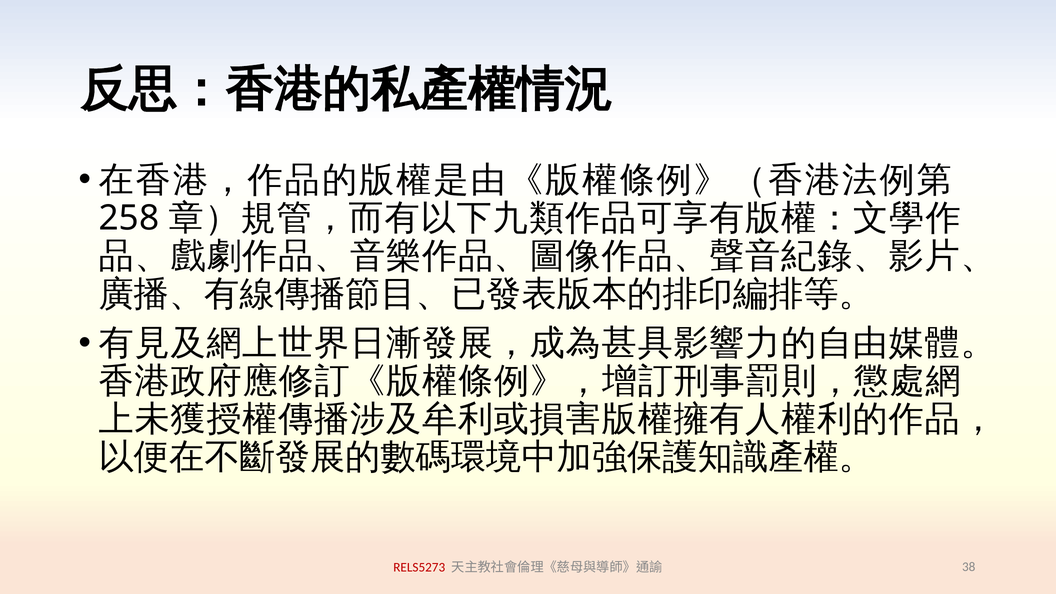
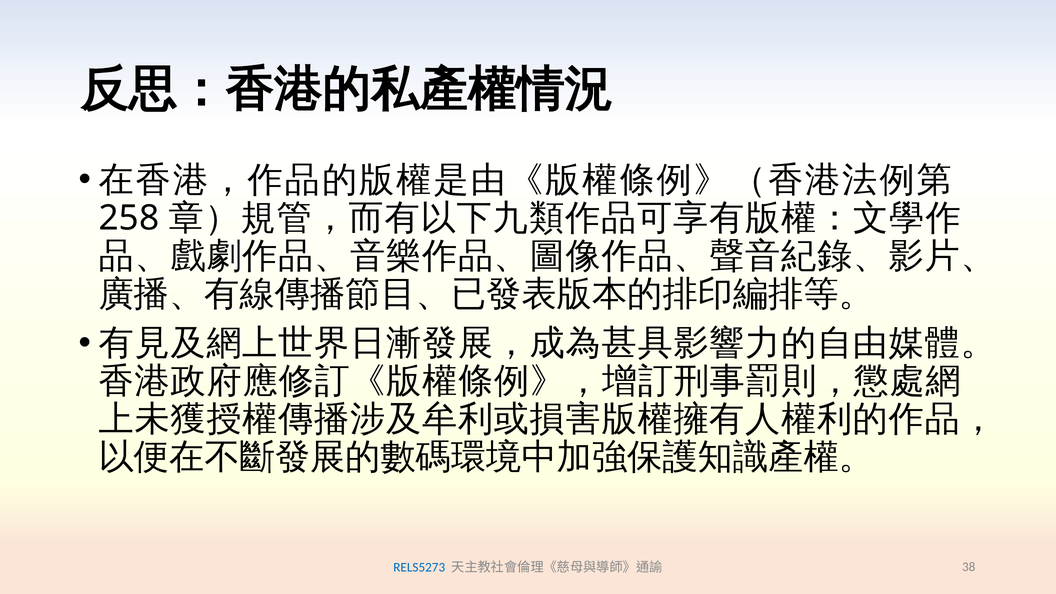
RELS5273 colour: red -> blue
